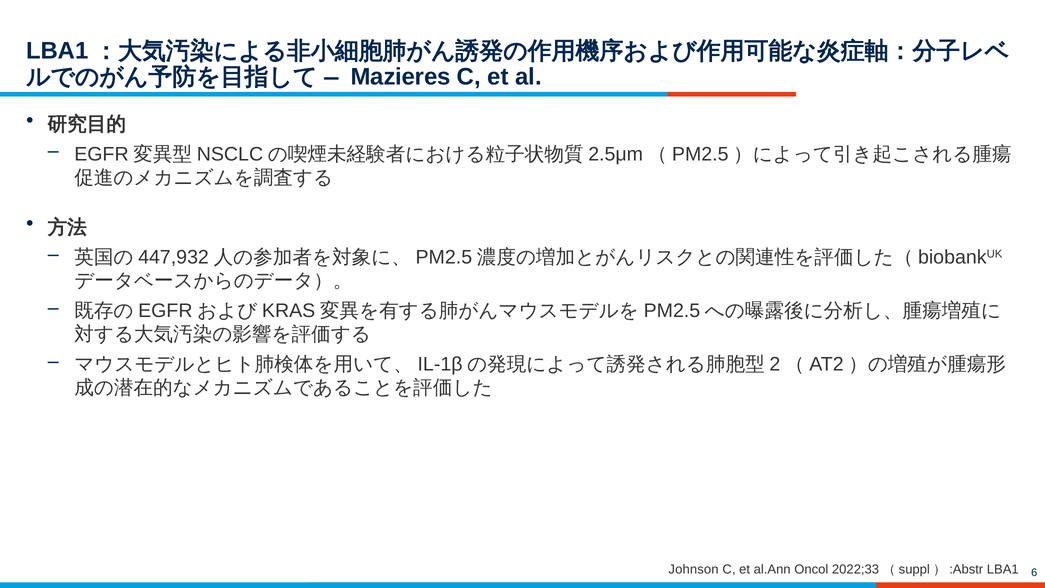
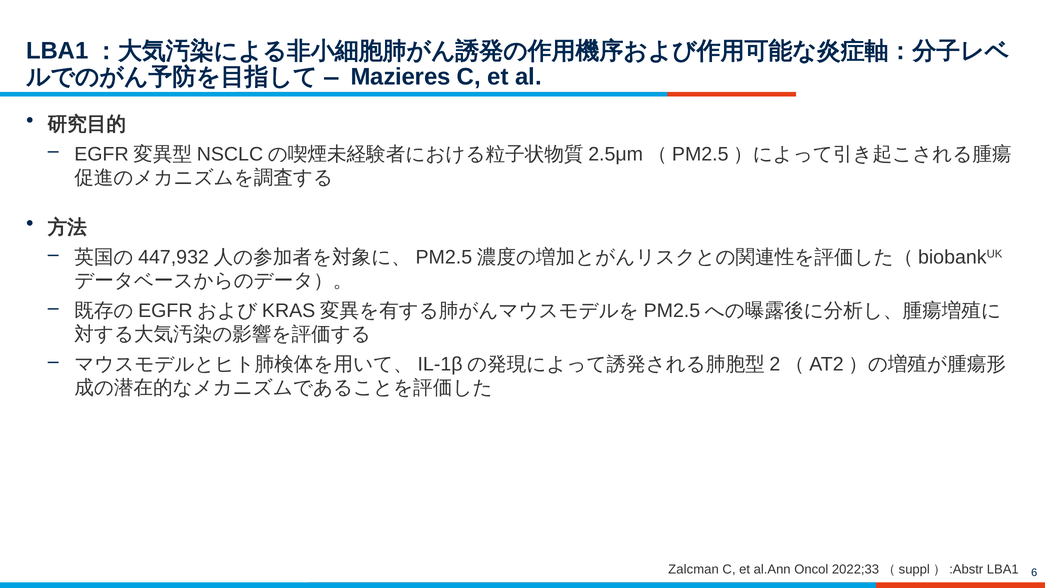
Johnson: Johnson -> Zalcman
